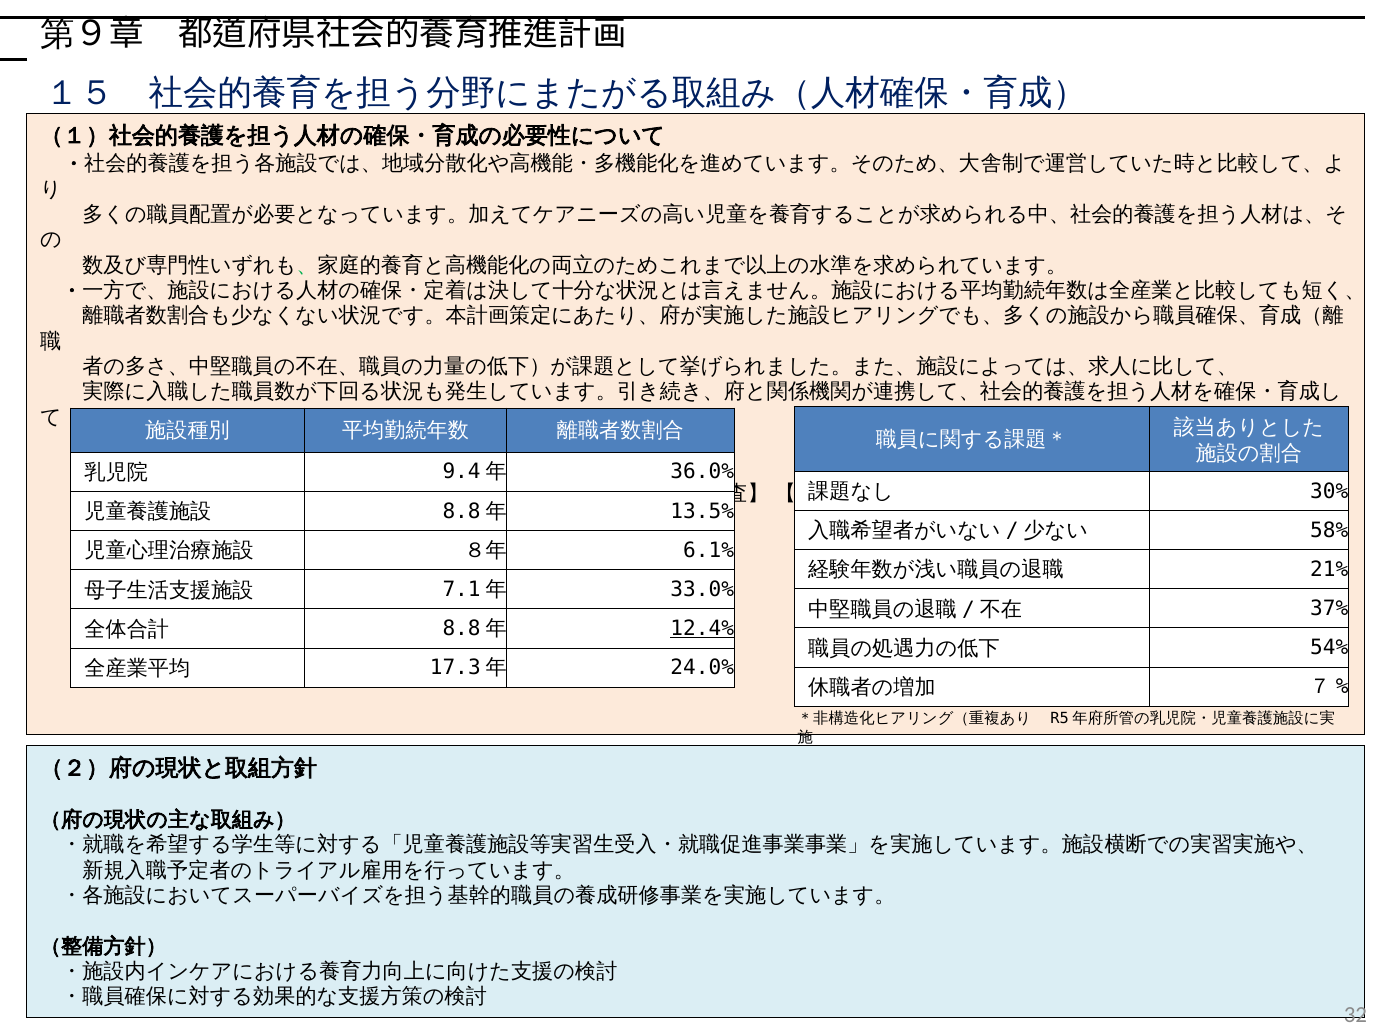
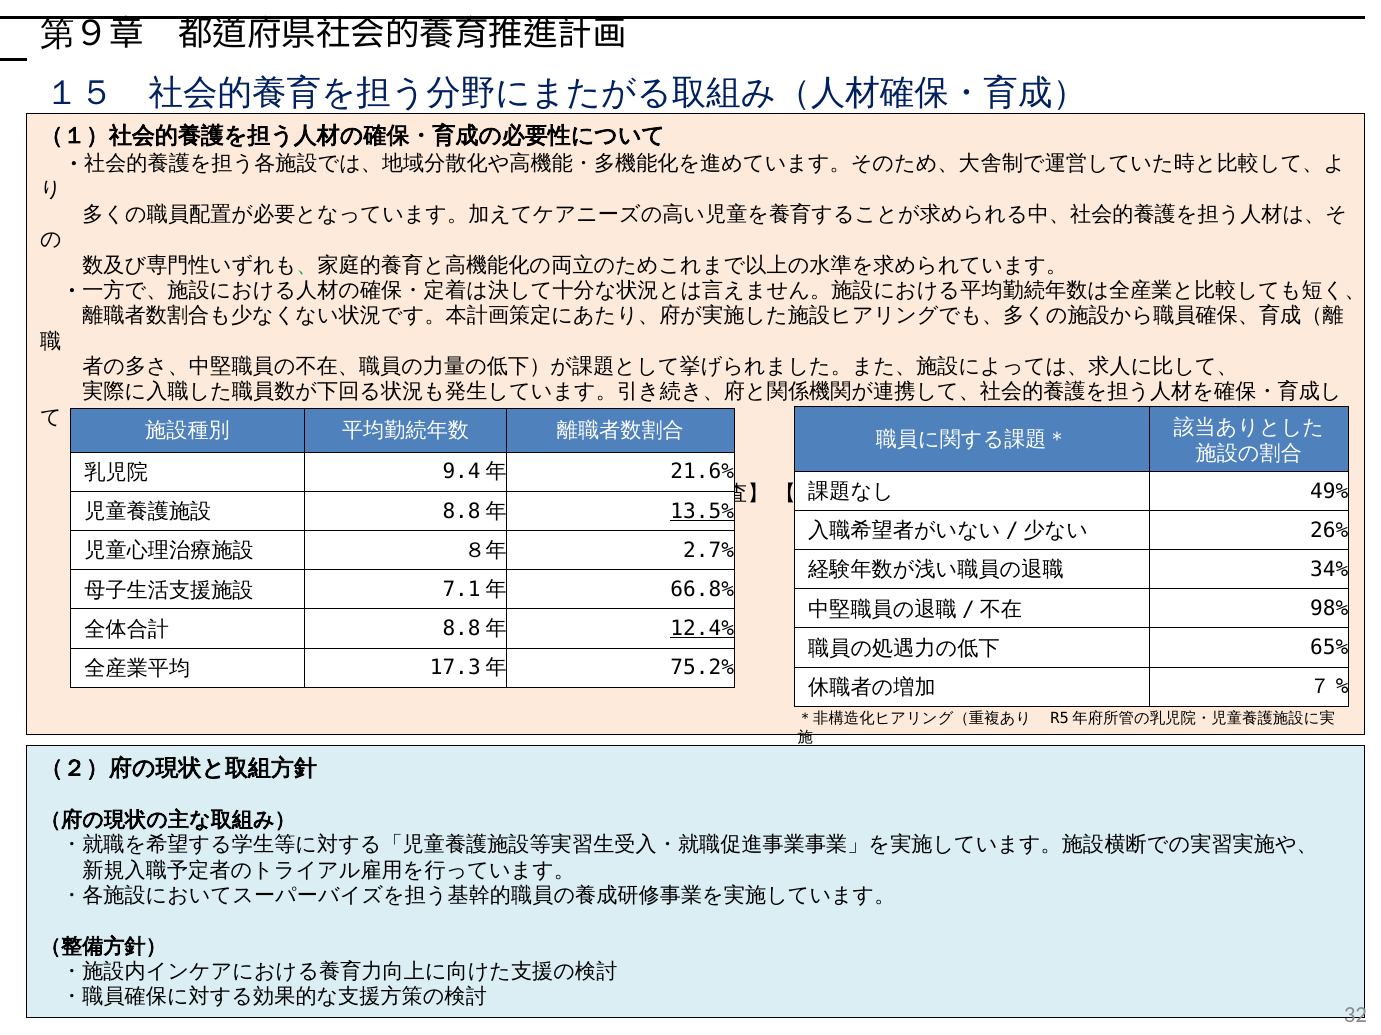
36.0%: 36.0% -> 21.6%
30%: 30% -> 49%
13.5% underline: none -> present
58%: 58% -> 26%
6.1%: 6.1% -> 2.7%
21%: 21% -> 34%
33.0%: 33.0% -> 66.8%
37%: 37% -> 98%
54%: 54% -> 65%
24.0%: 24.0% -> 75.2%
